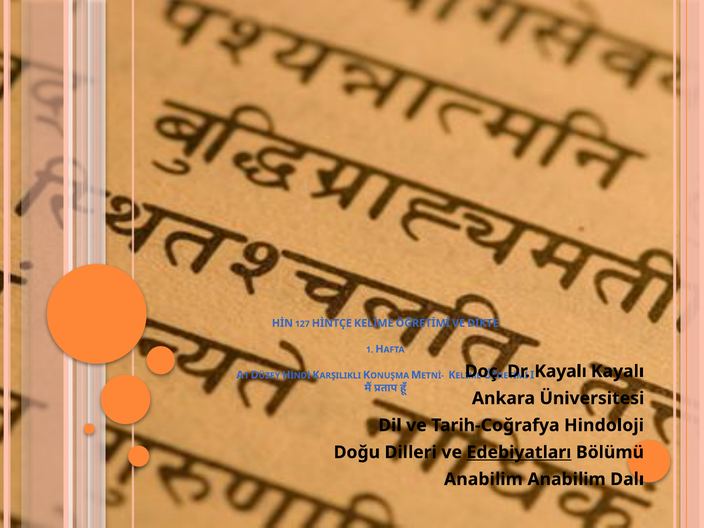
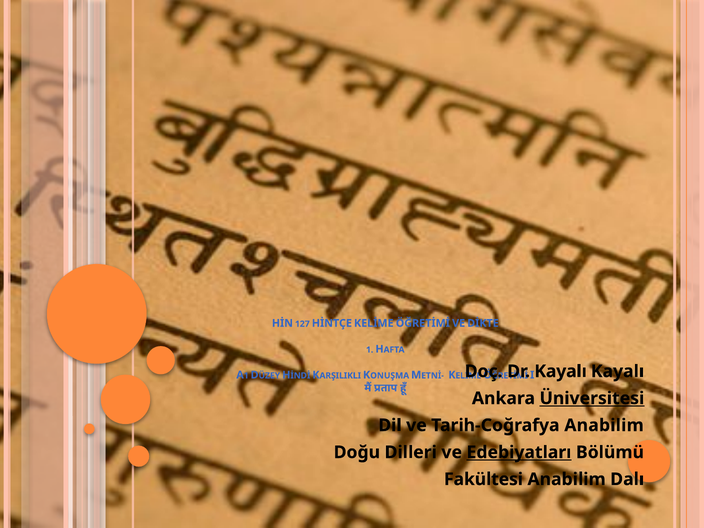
Üniversitesi underline: none -> present
Tarih-Coğrafya Hindoloji: Hindoloji -> Anabilim
Anabilim at (483, 479): Anabilim -> Fakültesi
